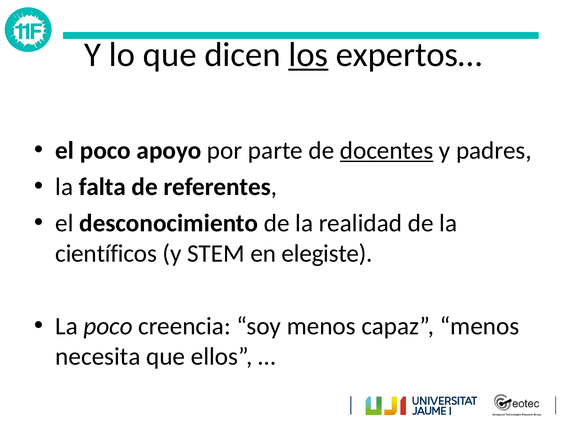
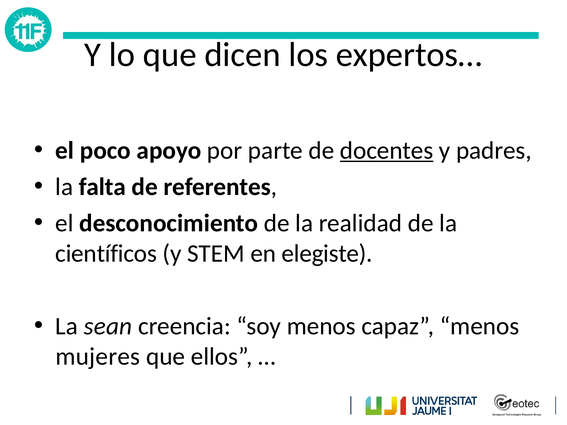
los underline: present -> none
La poco: poco -> sean
necesita: necesita -> mujeres
